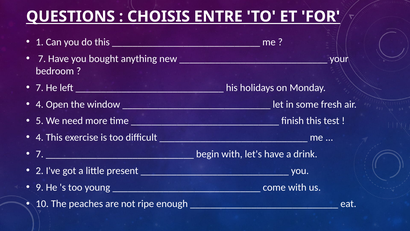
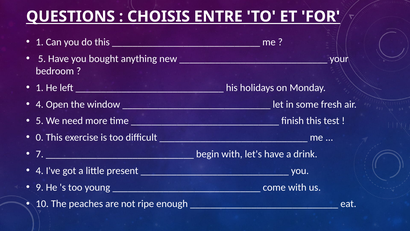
7 at (42, 59): 7 -> 5
7 at (40, 88): 7 -> 1
4 at (40, 137): 4 -> 0
2 at (40, 170): 2 -> 4
